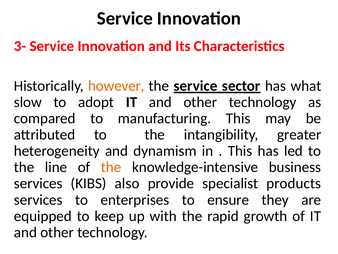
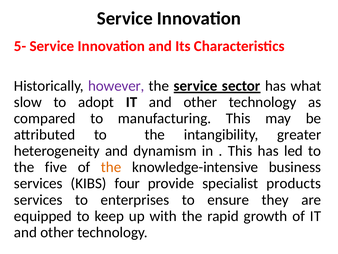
3-: 3- -> 5-
however colour: orange -> purple
line: line -> five
also: also -> four
